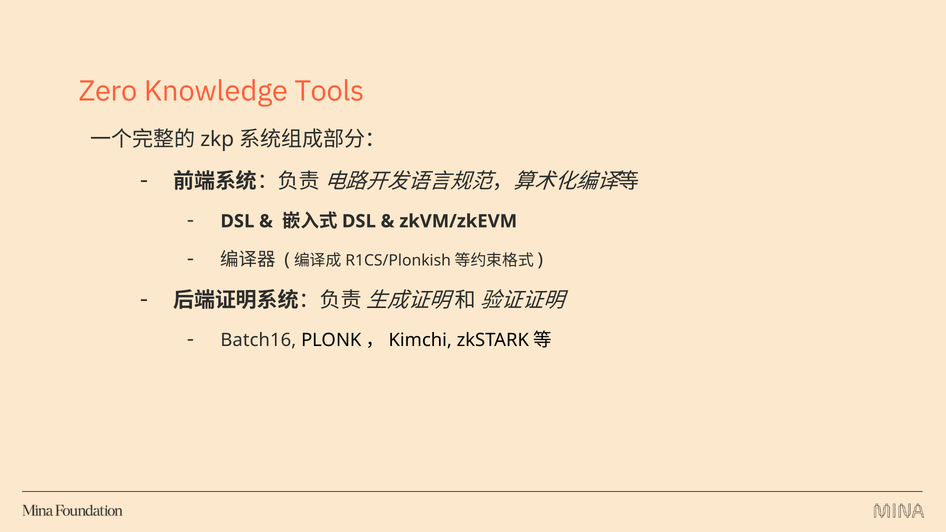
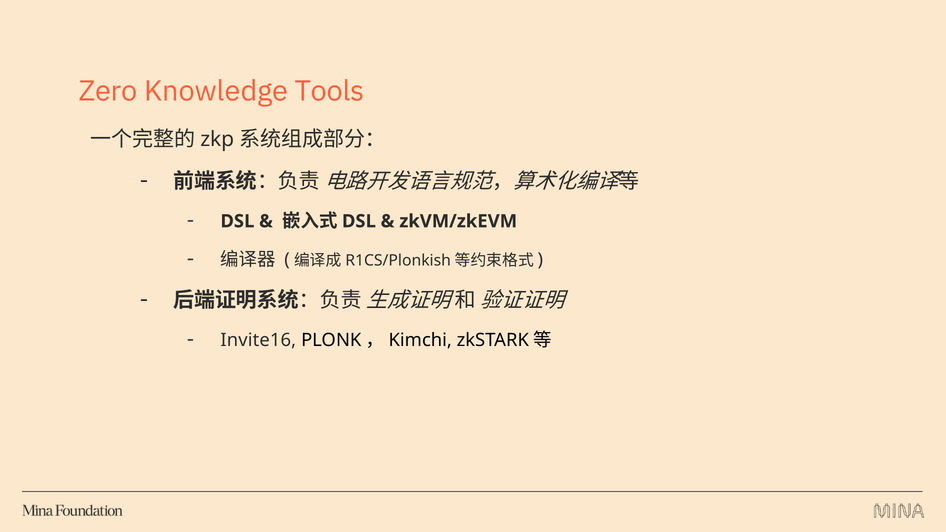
Batch16: Batch16 -> Invite16
